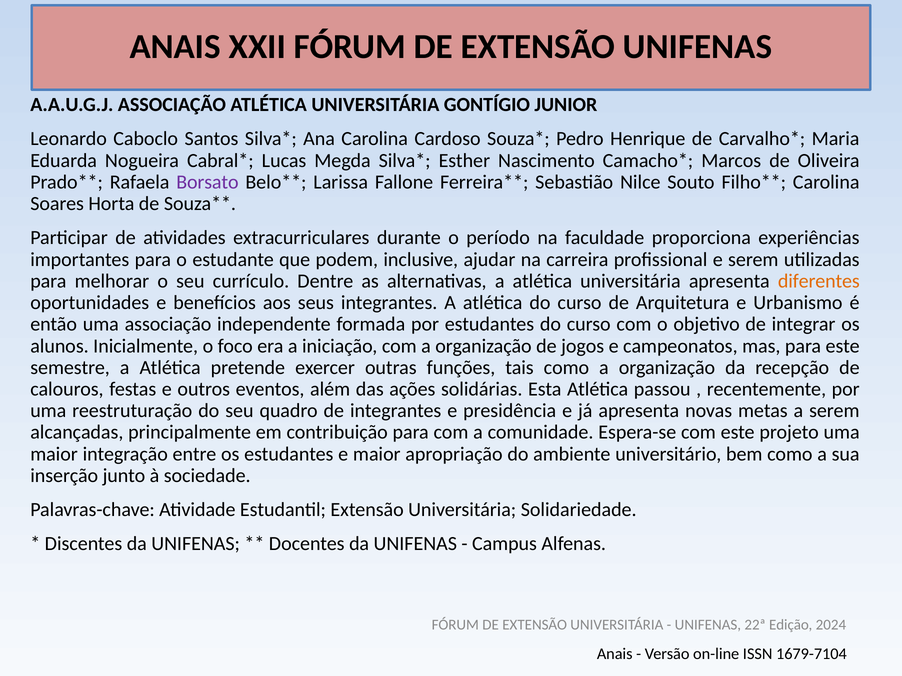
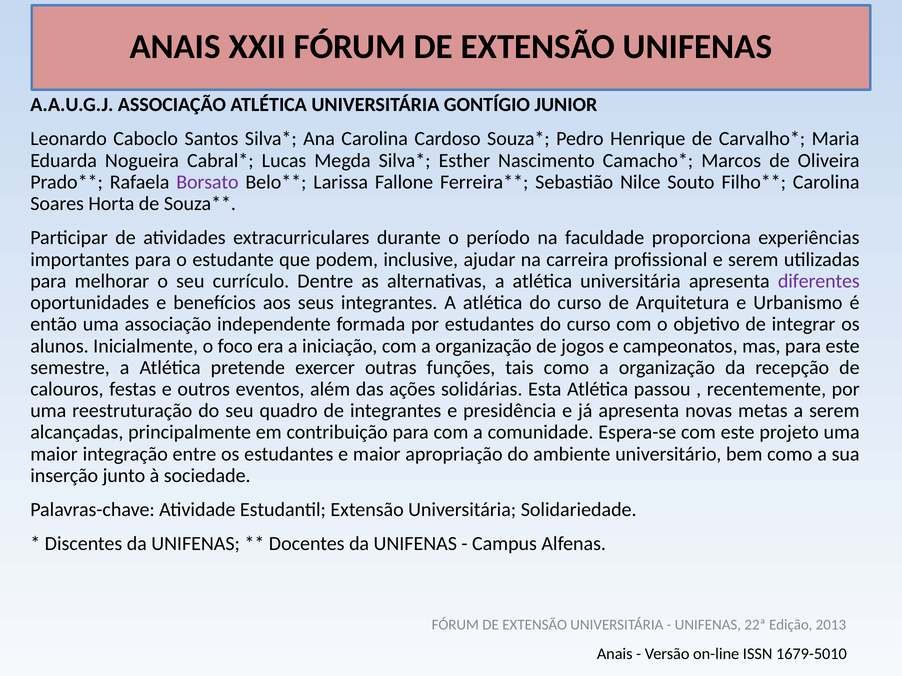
diferentes colour: orange -> purple
2024: 2024 -> 2013
1679-7104: 1679-7104 -> 1679-5010
